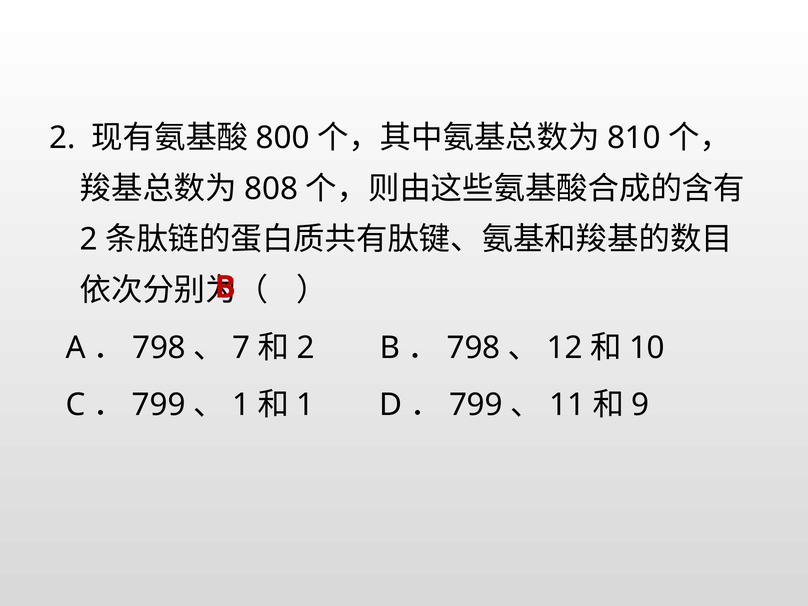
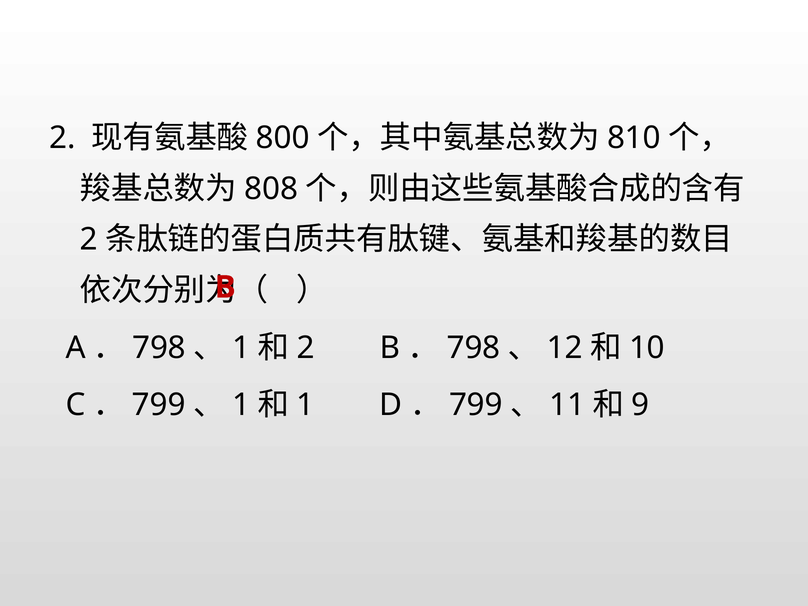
7 at (241, 348): 7 -> 1
